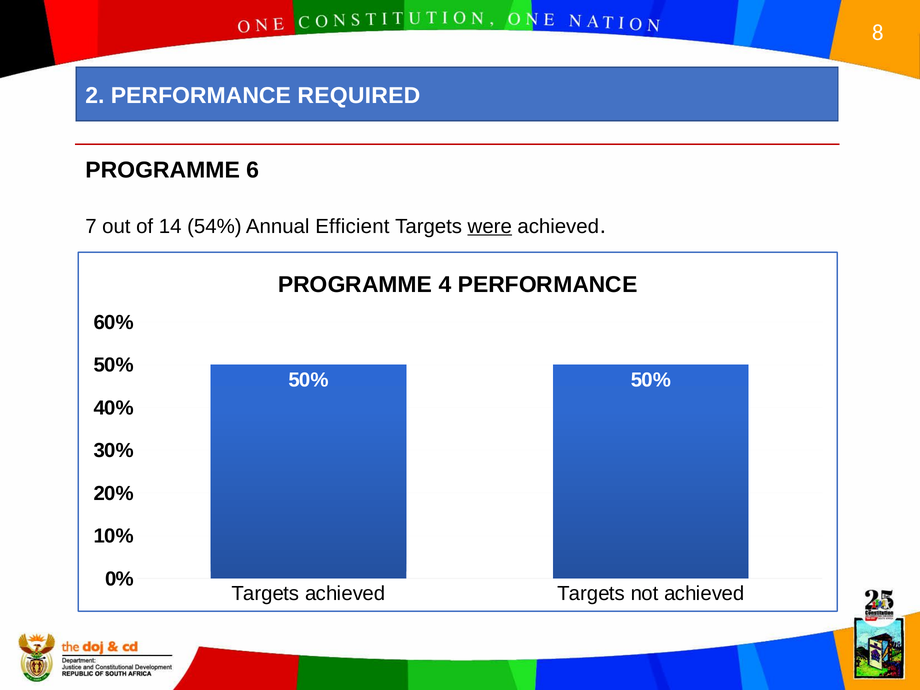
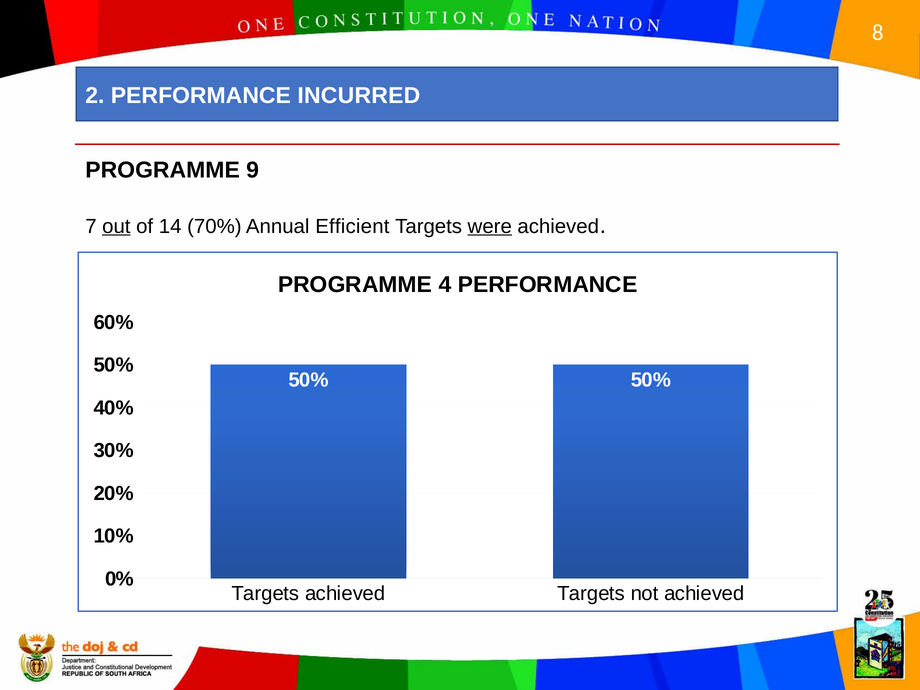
REQUIRED: REQUIRED -> INCURRED
6: 6 -> 9
out underline: none -> present
54%: 54% -> 70%
